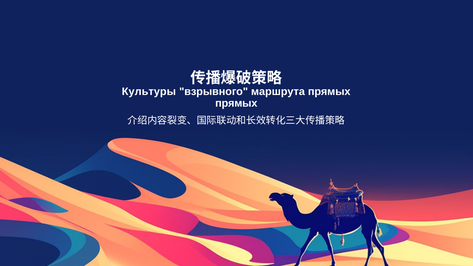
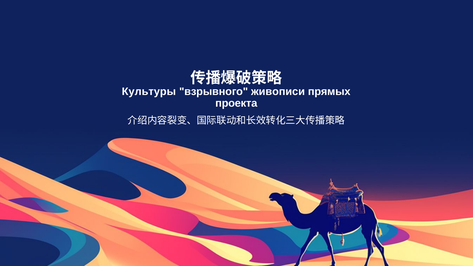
маршрута: маршрута -> живописи
прямых at (236, 103): прямых -> проекта
